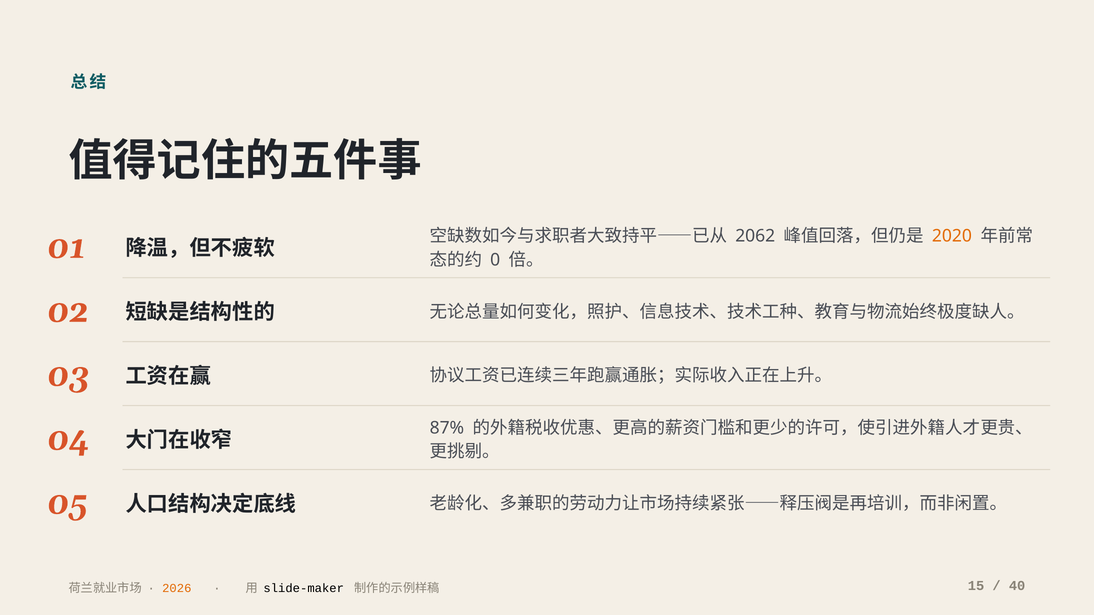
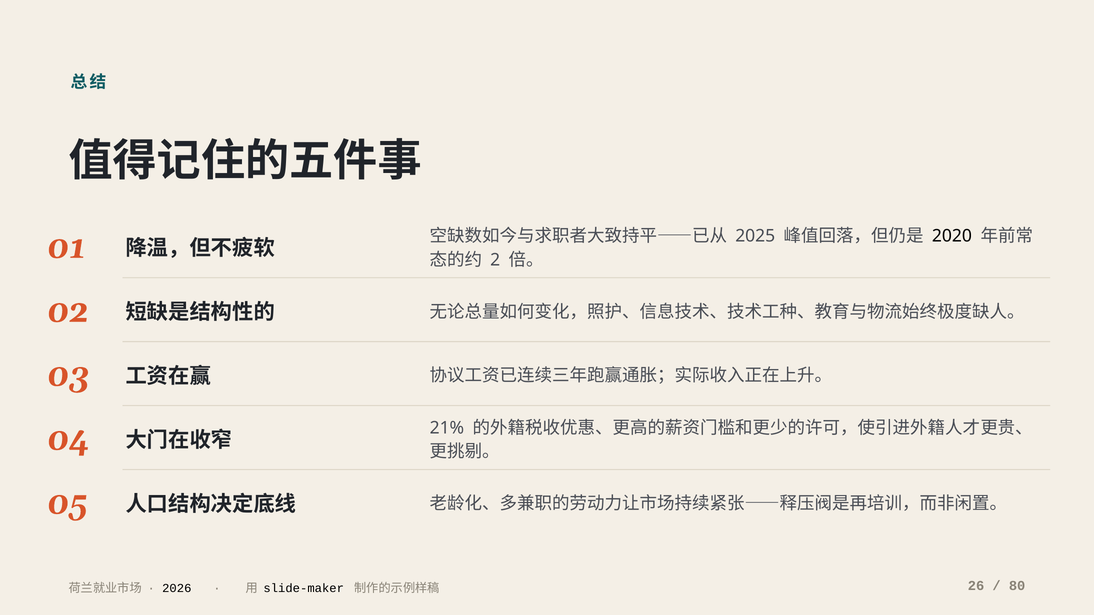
2062: 2062 -> 2025
2020 colour: orange -> black
0: 0 -> 2
87%: 87% -> 21%
2026 colour: orange -> black
15: 15 -> 26
40: 40 -> 80
